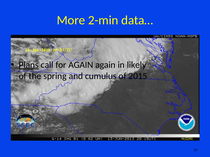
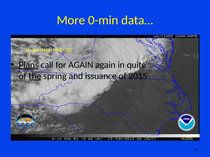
2-min: 2-min -> 0-min
likely: likely -> quite
the underline: none -> present
cumulus: cumulus -> issuance
